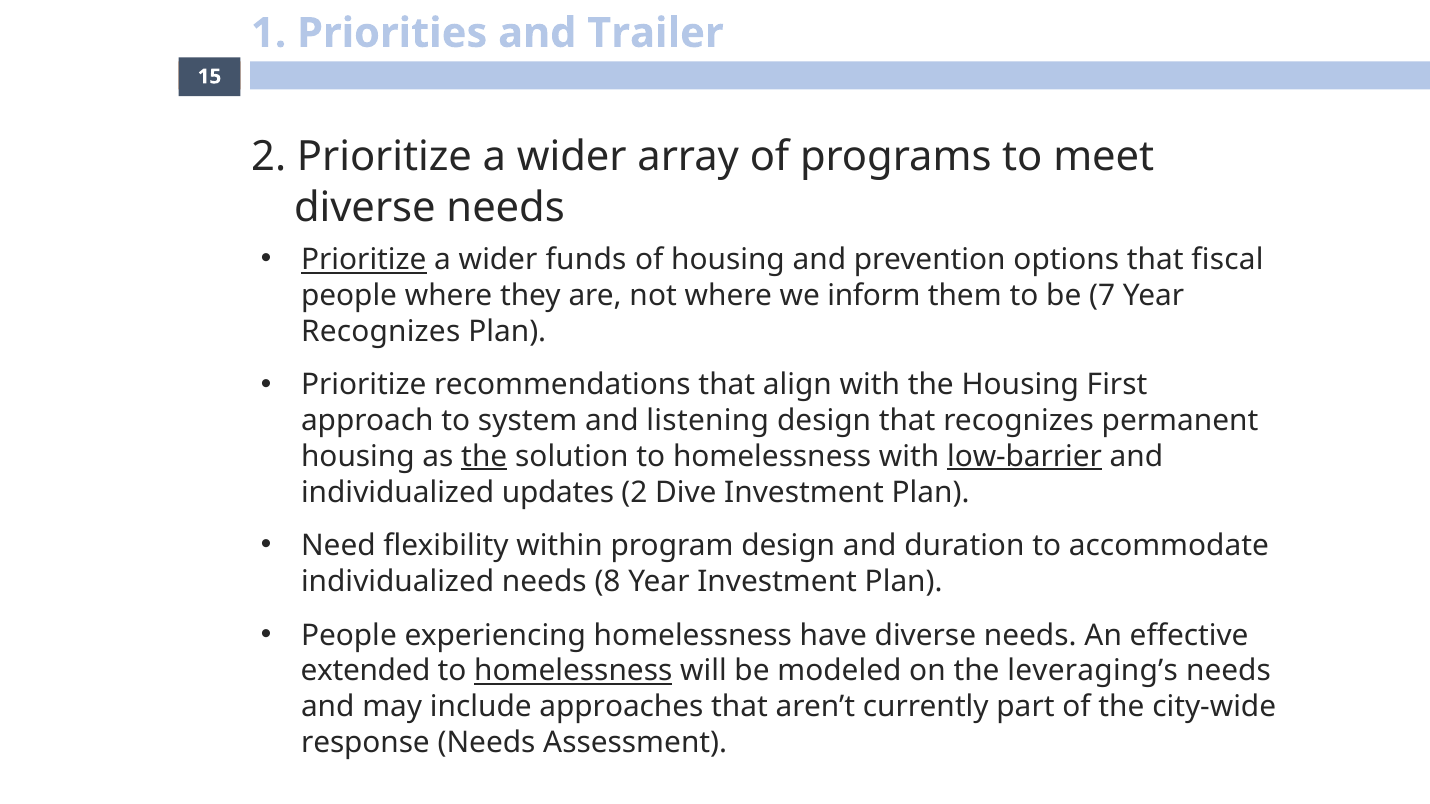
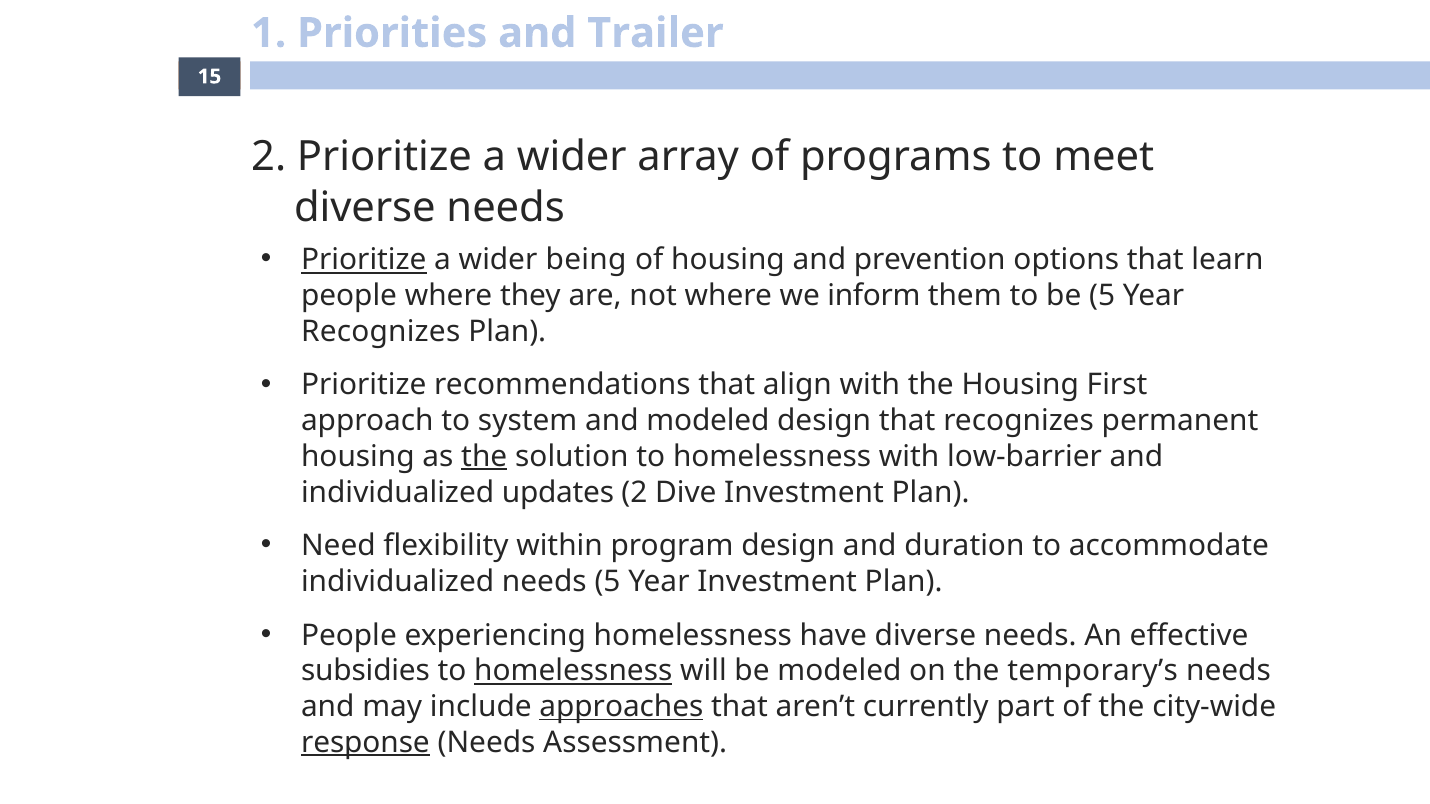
funds: funds -> being
fiscal: fiscal -> learn
be 7: 7 -> 5
and listening: listening -> modeled
low-barrier underline: present -> none
needs 8: 8 -> 5
extended: extended -> subsidies
leveraging’s: leveraging’s -> temporary’s
approaches underline: none -> present
response underline: none -> present
